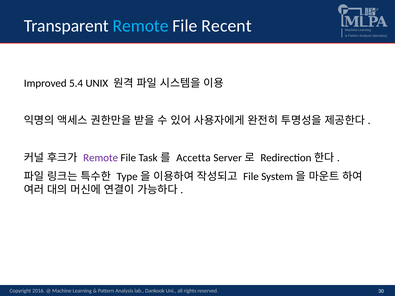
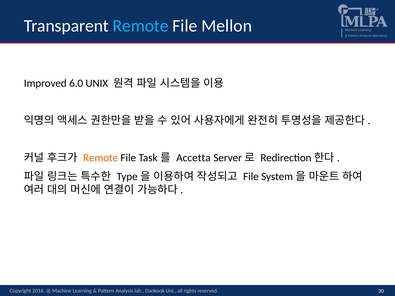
Recent: Recent -> Mellon
5.4: 5.4 -> 6.0
Remote at (101, 158) colour: purple -> orange
